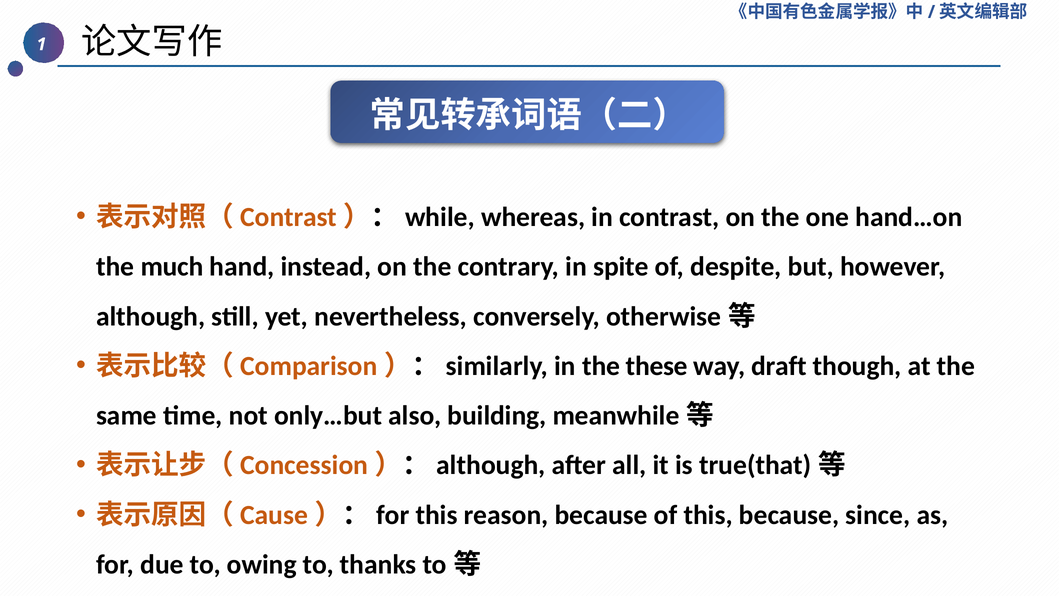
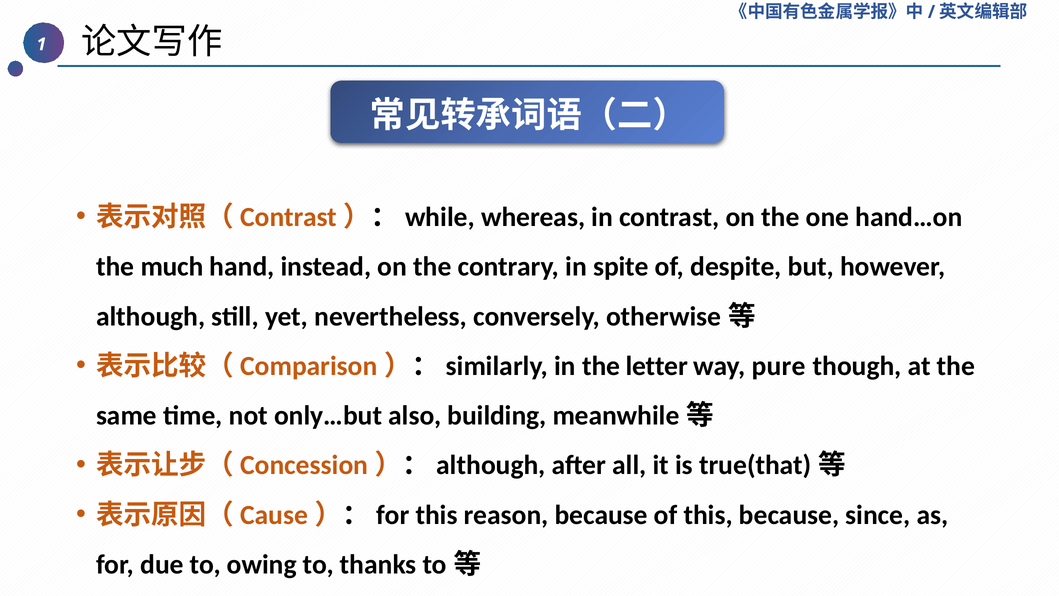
these: these -> letter
draft: draft -> pure
